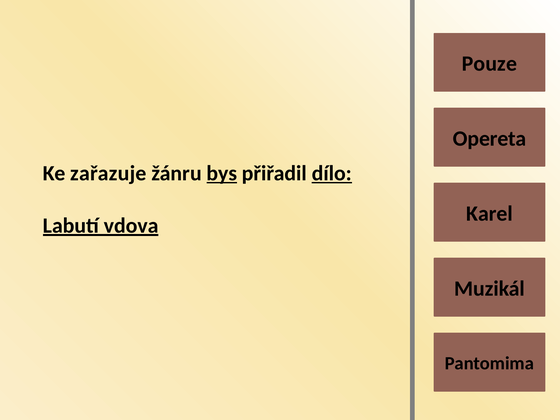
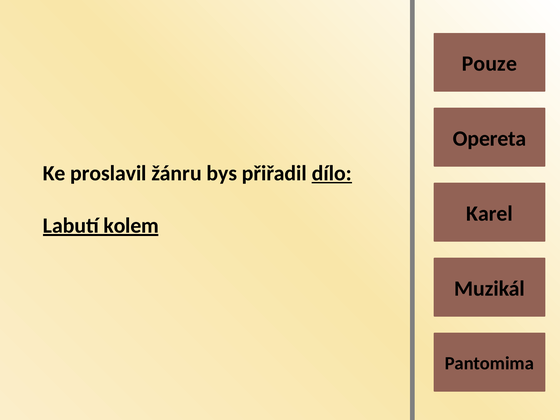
zařazuje: zařazuje -> proslavil
bys underline: present -> none
vdova: vdova -> kolem
